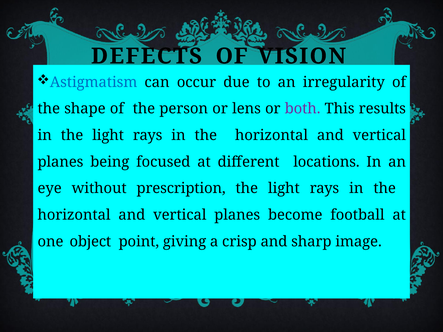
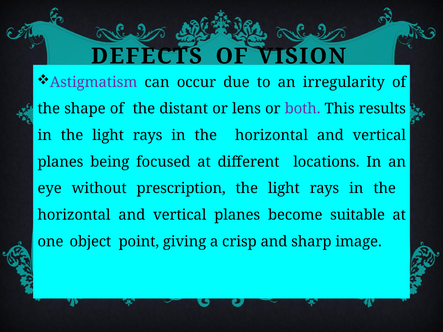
Astigmatism colour: blue -> purple
person: person -> distant
football: football -> suitable
